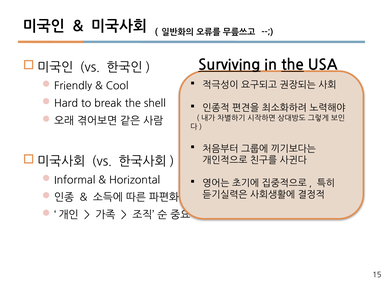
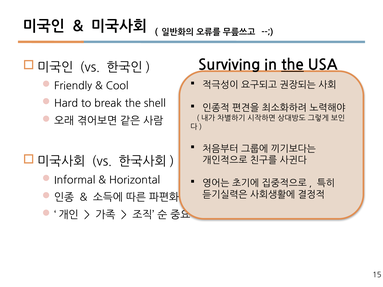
Surviving underline: present -> none
